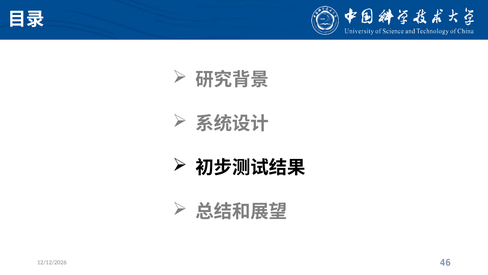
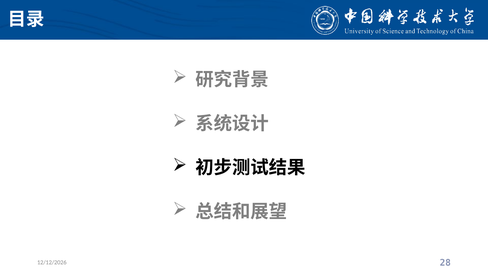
46: 46 -> 28
